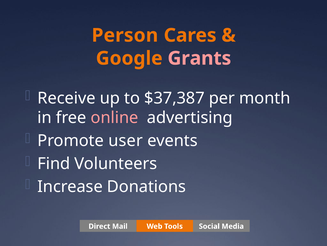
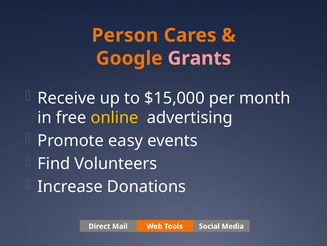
$37,387: $37,387 -> $15,000
online colour: pink -> yellow
user: user -> easy
